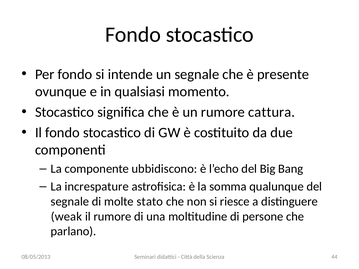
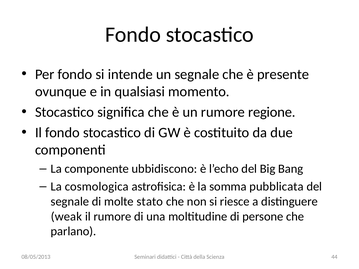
cattura: cattura -> regione
increspature: increspature -> cosmologica
qualunque: qualunque -> pubblicata
